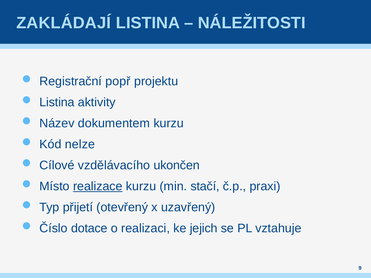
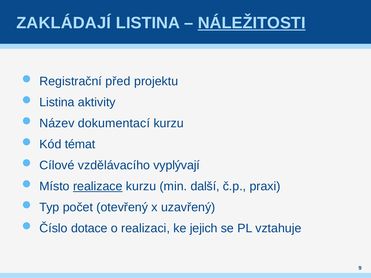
NÁLEŽITOSTI underline: none -> present
popř: popř -> před
dokumentem: dokumentem -> dokumentací
nelze: nelze -> témat
ukončen: ukončen -> vyplývají
stačí: stačí -> další
přijetí: přijetí -> počet
